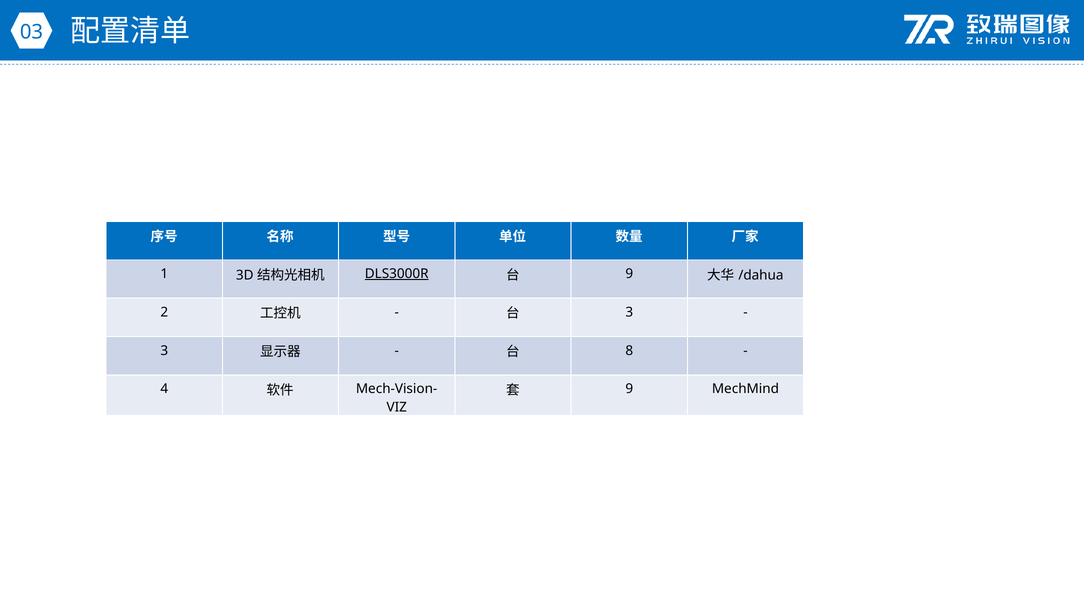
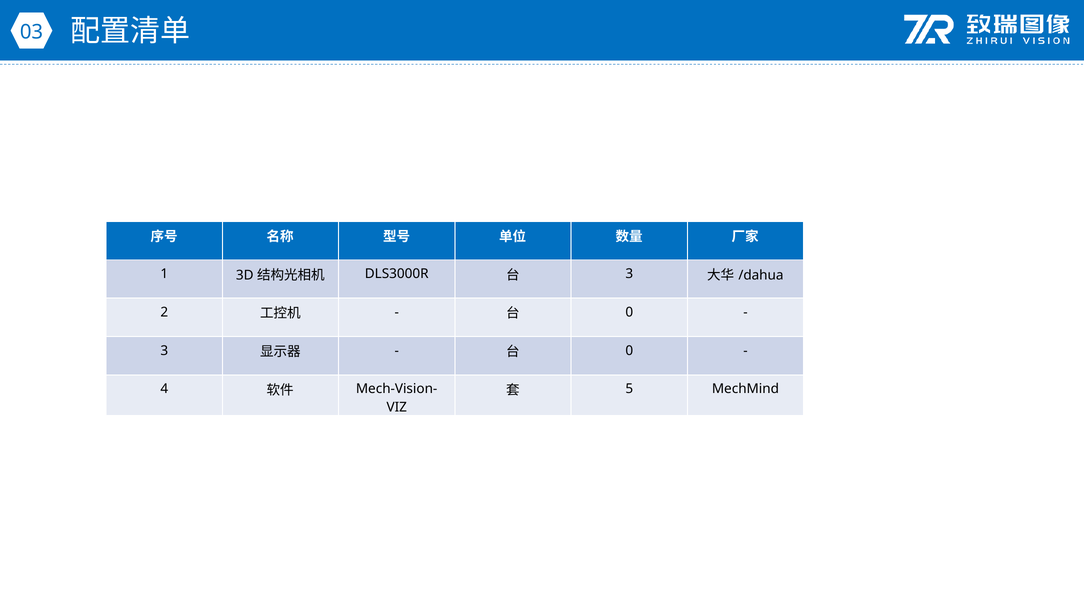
DLS3000R underline: present -> none
9 at (629, 274): 9 -> 3
3 at (629, 313): 3 -> 0
8 at (629, 351): 8 -> 0
9 at (629, 389): 9 -> 5
